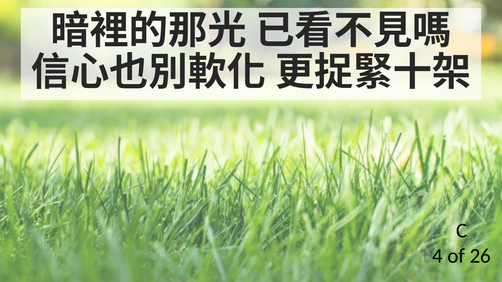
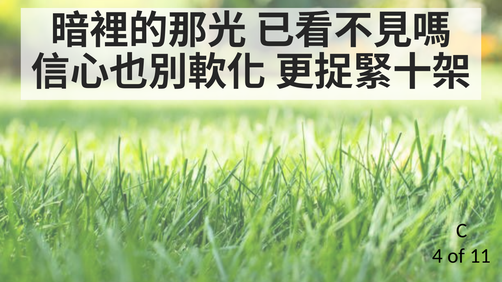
26: 26 -> 11
